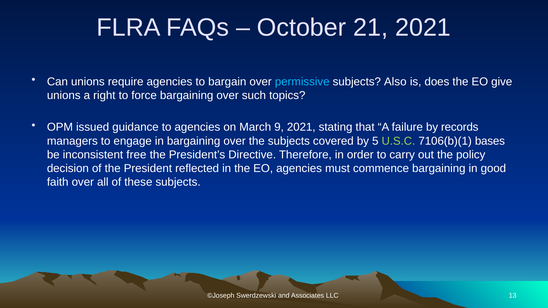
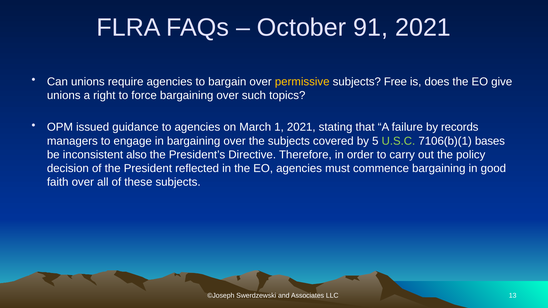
21: 21 -> 91
permissive colour: light blue -> yellow
Also: Also -> Free
9: 9 -> 1
free: free -> also
